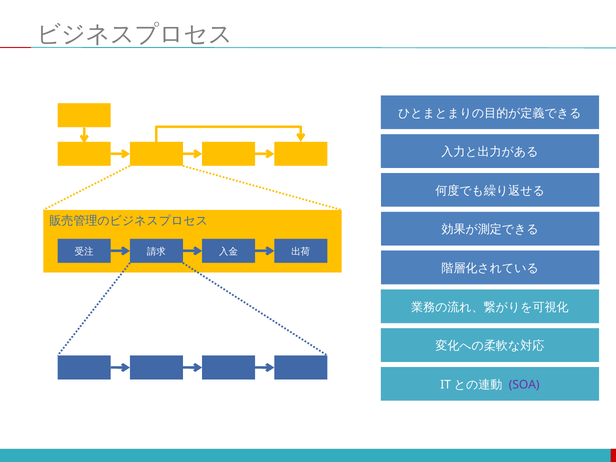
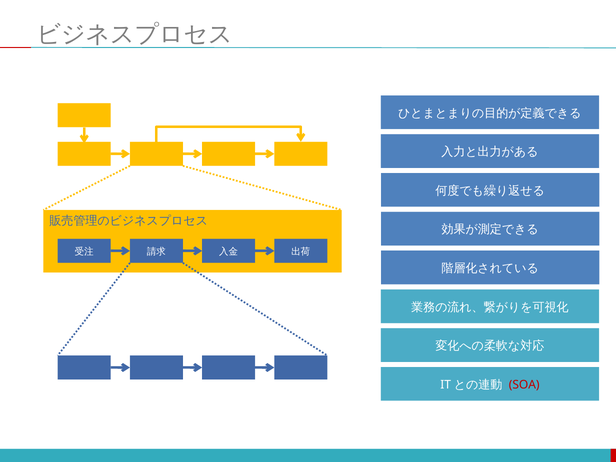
SOA colour: purple -> red
